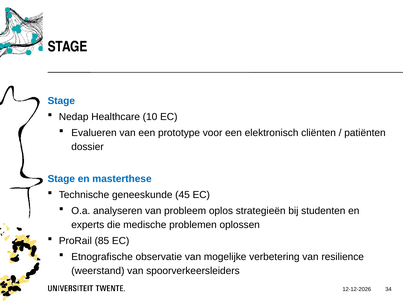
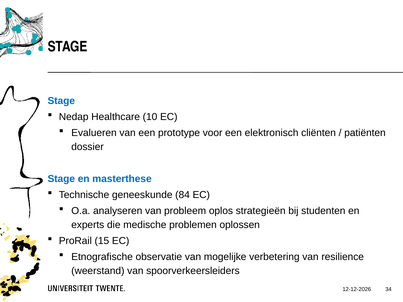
45: 45 -> 84
85: 85 -> 15
